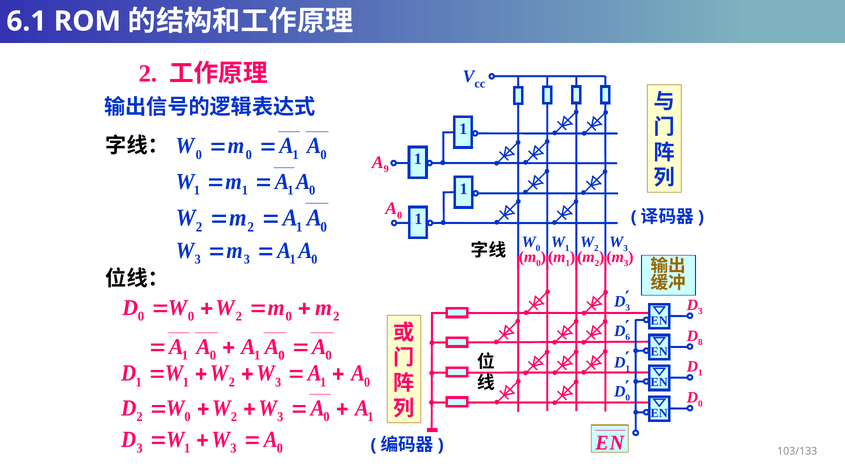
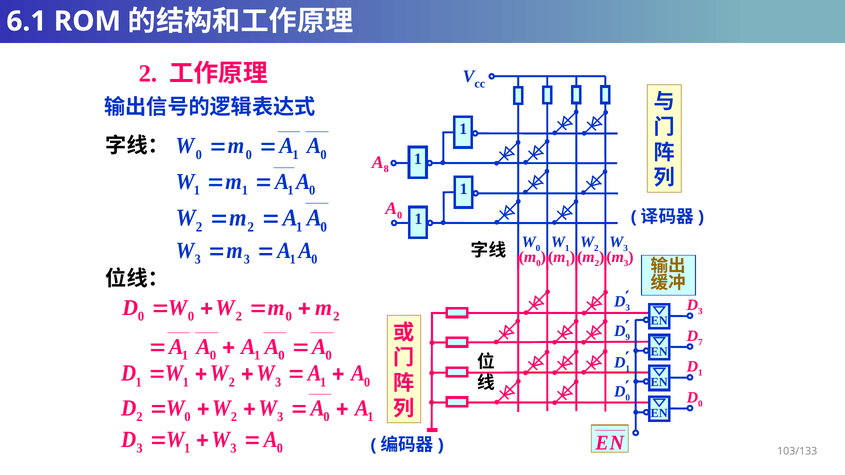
9: 9 -> 8
6: 6 -> 9
8: 8 -> 7
